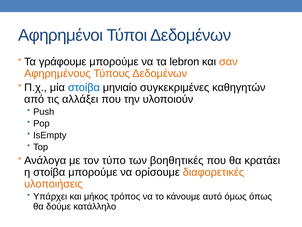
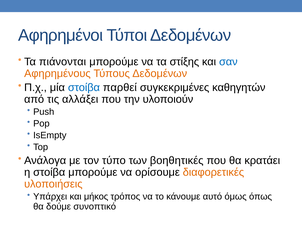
γράφουμε: γράφουμε -> πιάνονται
lebron: lebron -> στίξης
σαν colour: orange -> blue
μηνιαίο: μηνιαίο -> παρθεί
κατάλληλο: κατάλληλο -> συνοπτικό
